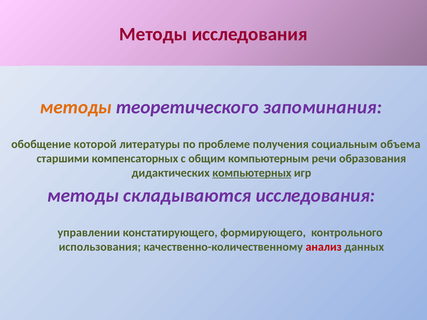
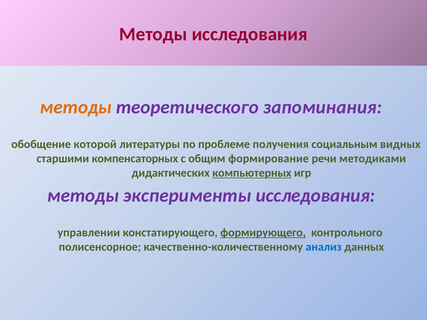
объема: объема -> видных
компьютерным: компьютерным -> формирование
образования: образования -> методиками
складываются: складываются -> эксперименты
формирующего underline: none -> present
использования: использования -> полисенсорное
анализ colour: red -> blue
